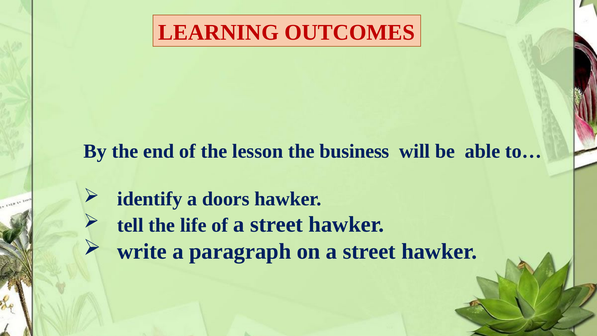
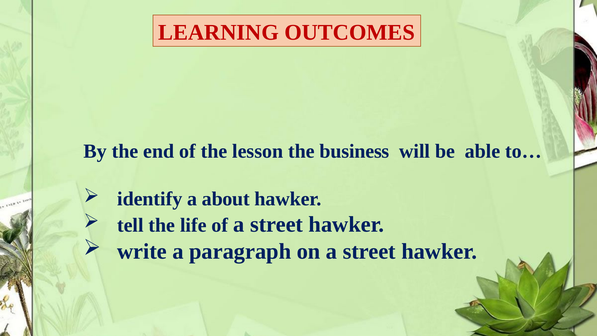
doors: doors -> about
